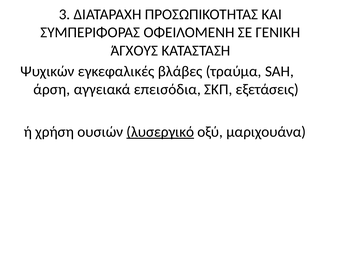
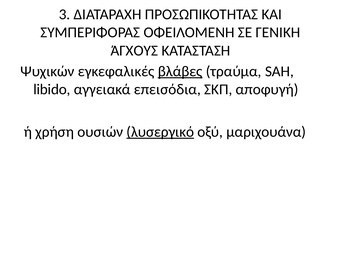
βλάβες underline: none -> present
άρση: άρση -> libido
εξετάσεις: εξετάσεις -> αποφυγή
